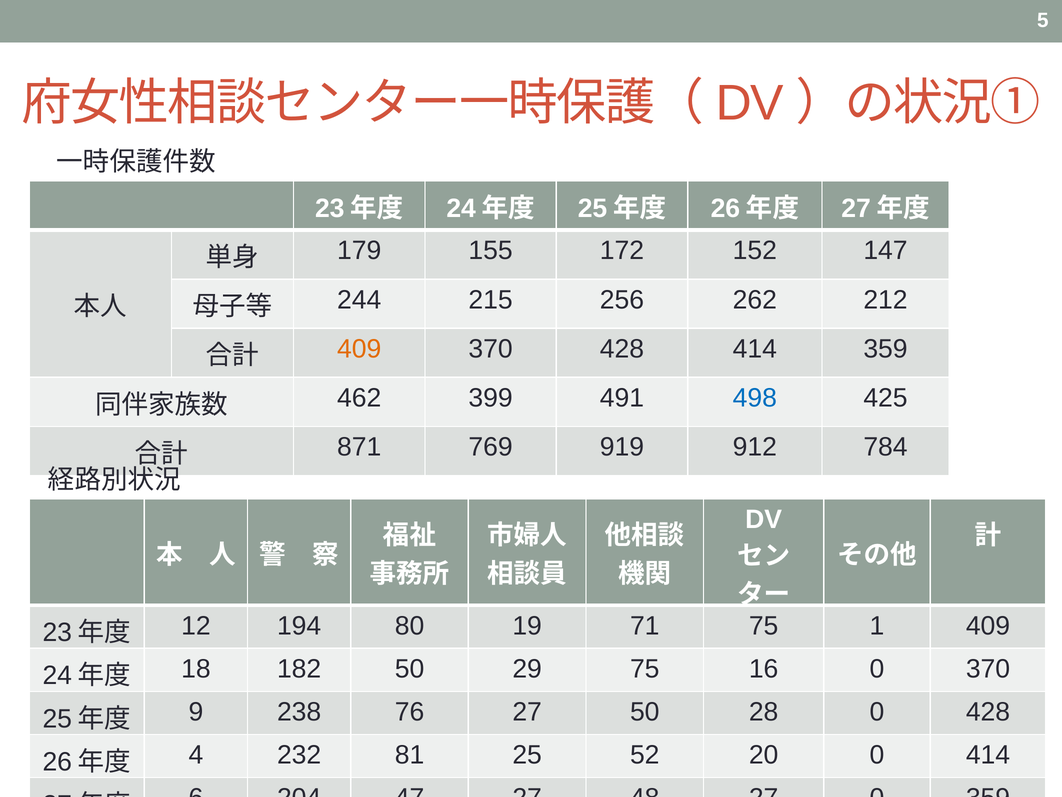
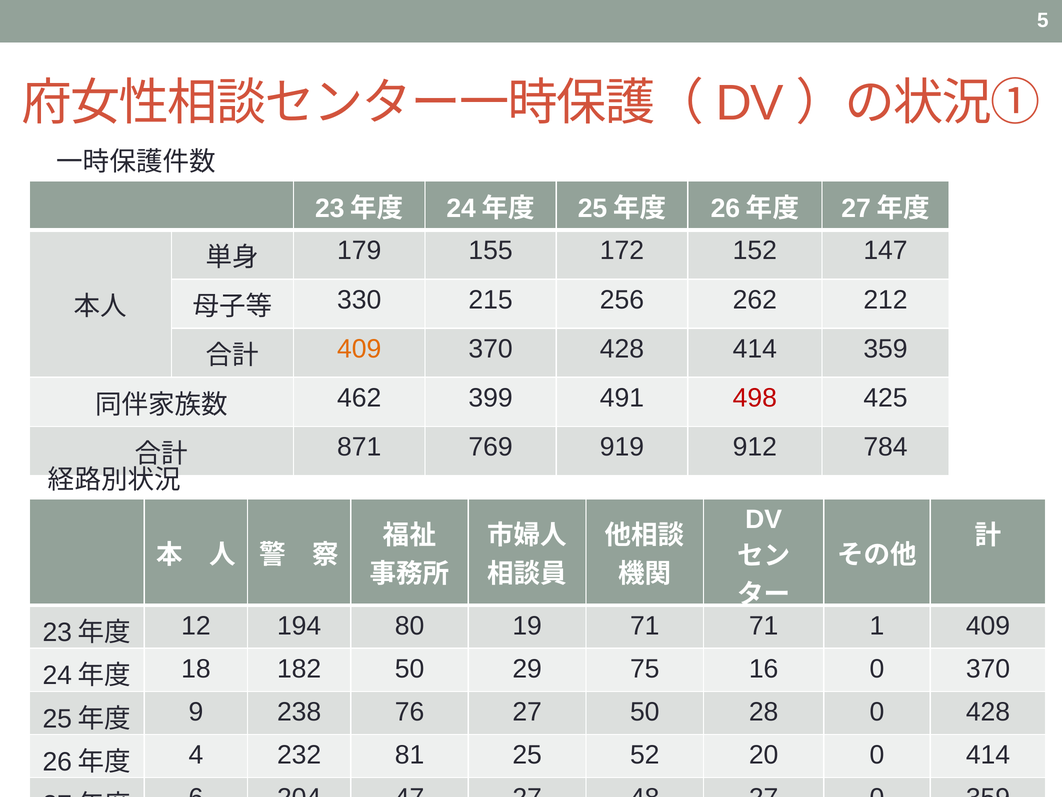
244: 244 -> 330
498 colour: blue -> red
71 75: 75 -> 71
